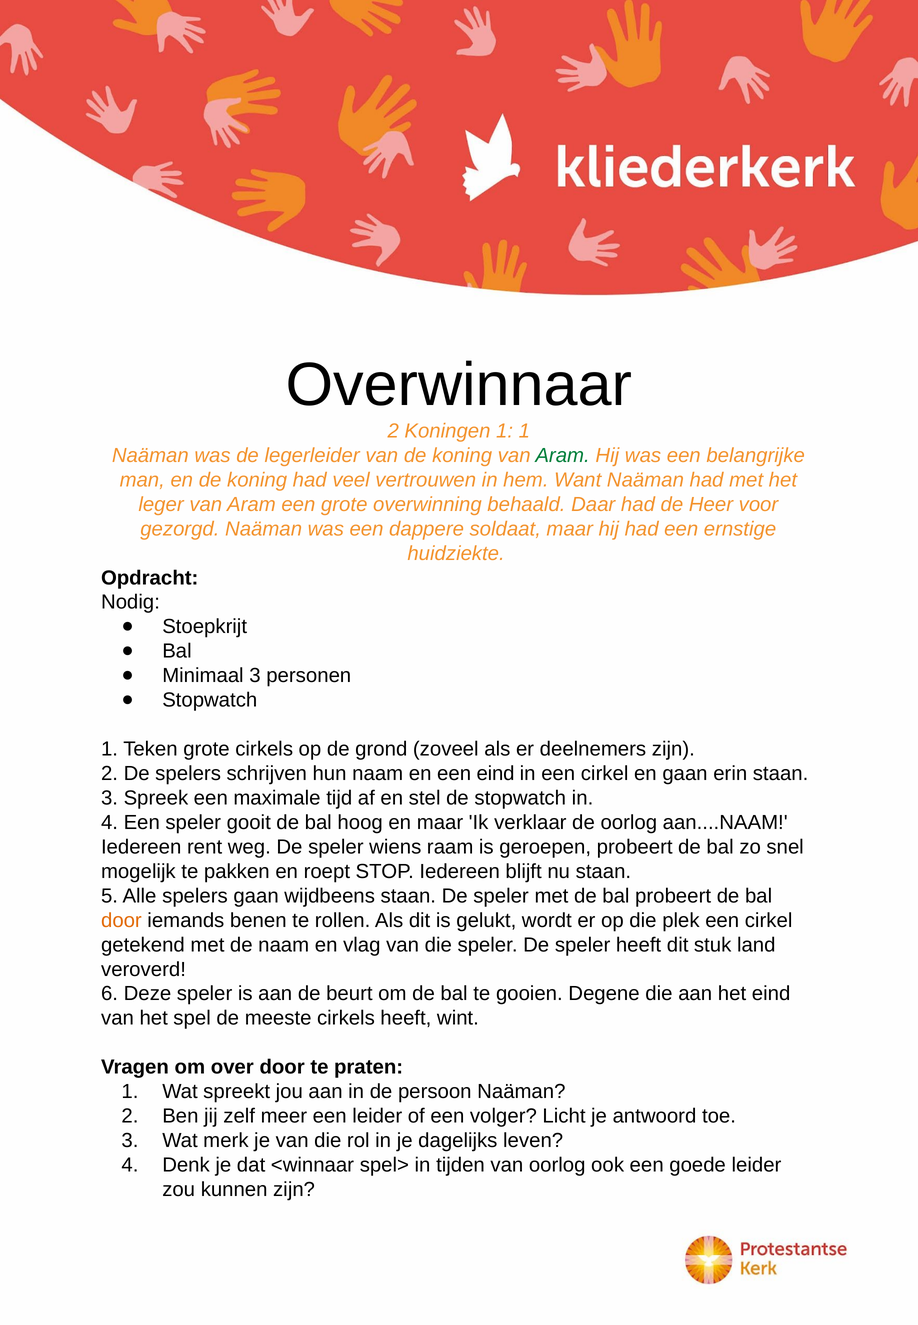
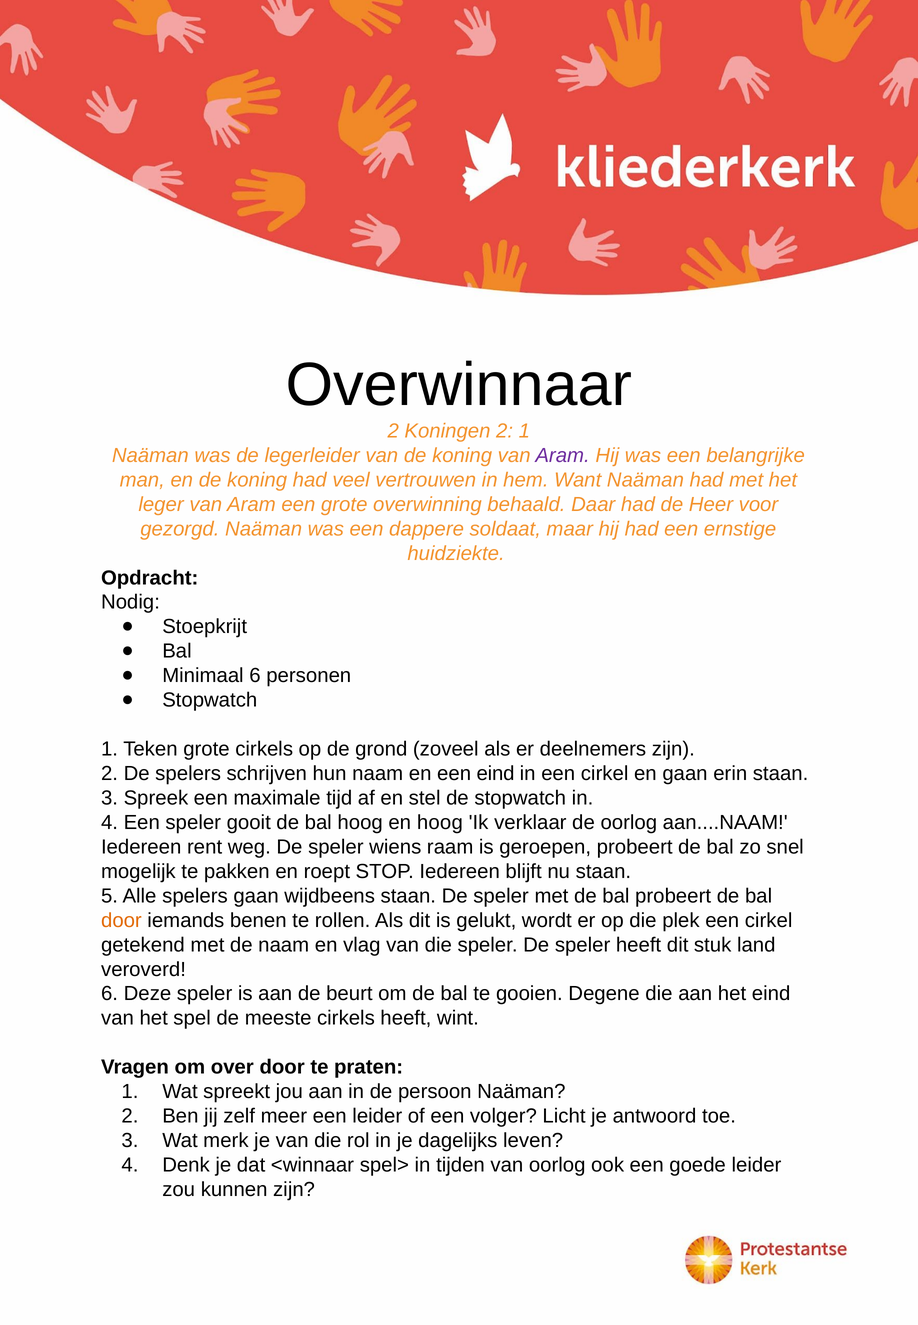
Koningen 1: 1 -> 2
Aram at (563, 456) colour: green -> purple
Minimaal 3: 3 -> 6
en maar: maar -> hoog
